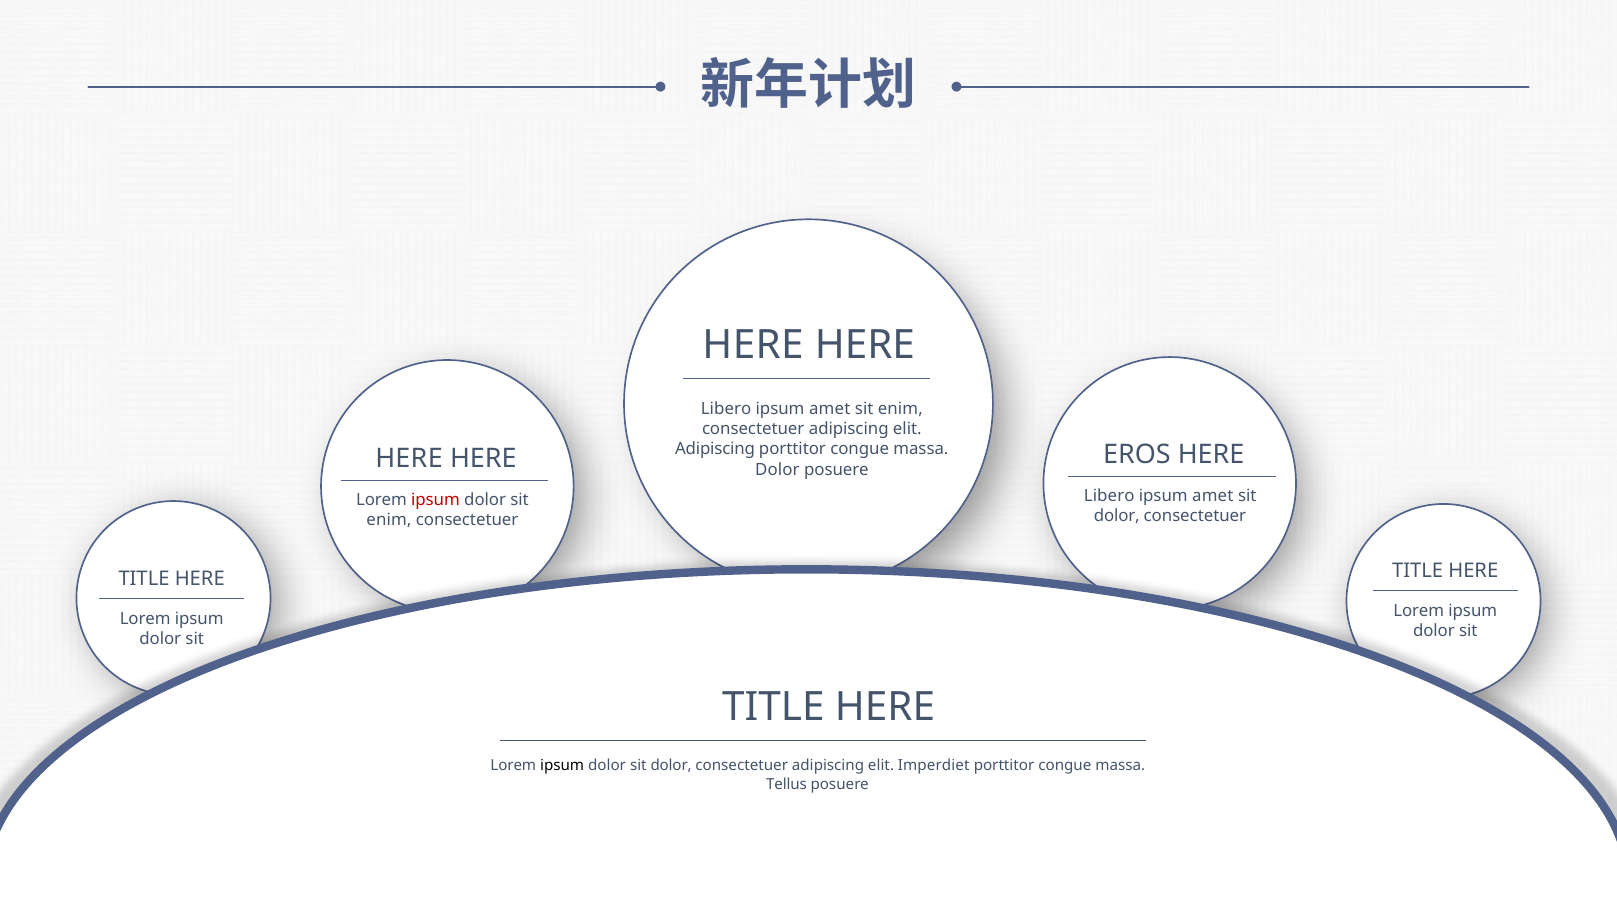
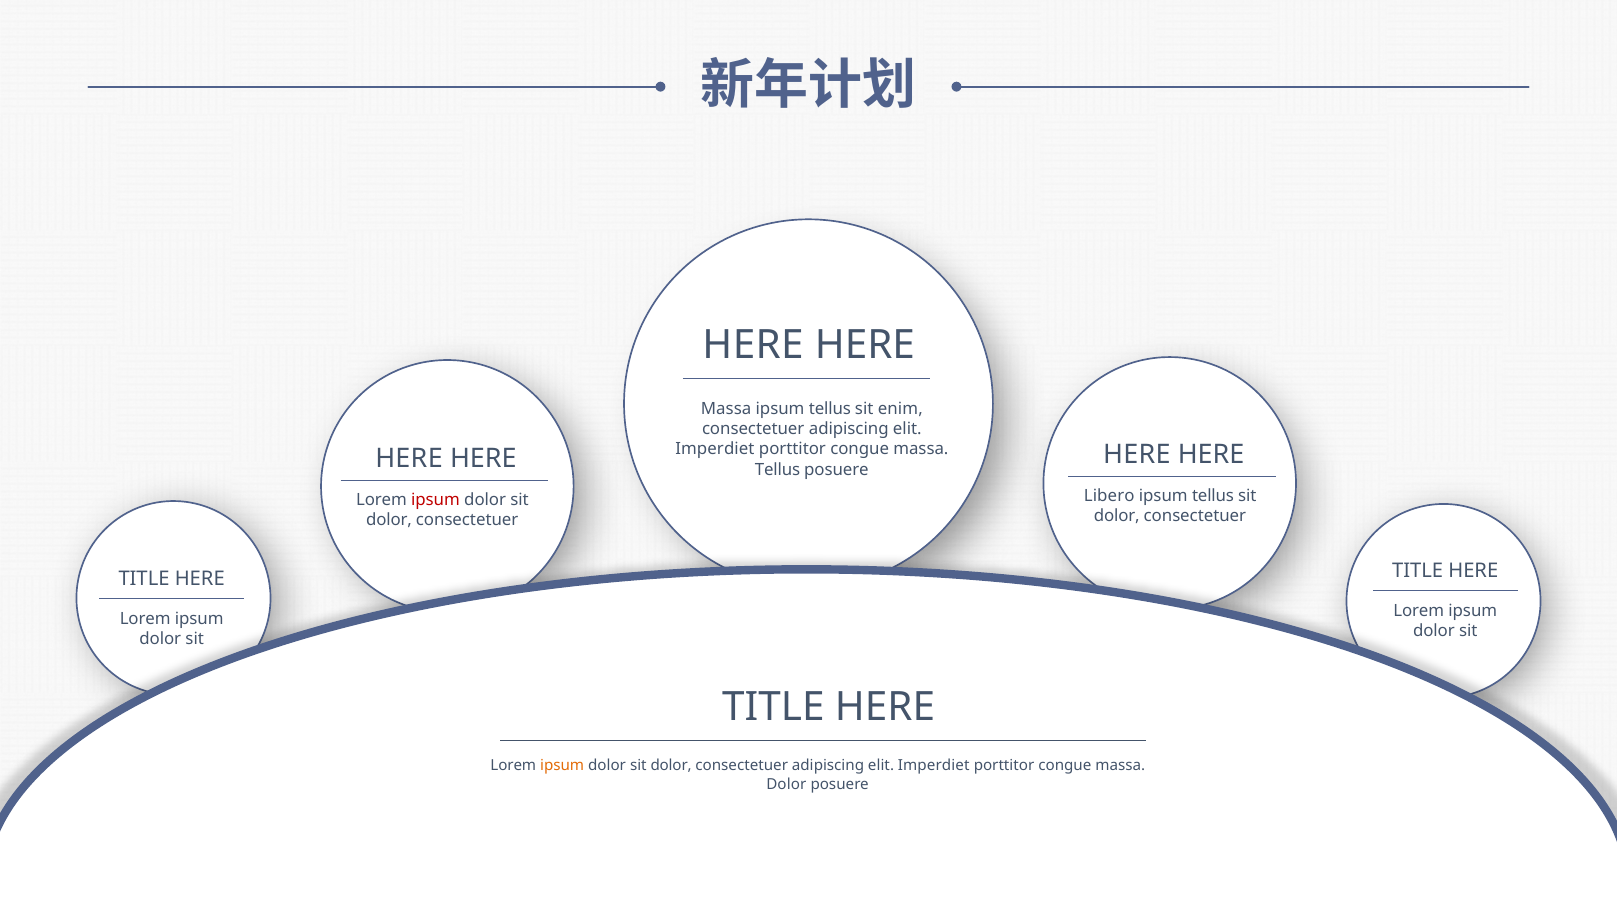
Libero at (726, 409): Libero -> Massa
amet at (830, 409): amet -> tellus
Adipiscing at (715, 450): Adipiscing -> Imperdiet
EROS at (1137, 455): EROS -> HERE
Dolor at (777, 470): Dolor -> Tellus
amet at (1213, 496): amet -> tellus
enim at (389, 520): enim -> dolor
ipsum at (562, 766) colour: black -> orange
Tellus at (787, 785): Tellus -> Dolor
